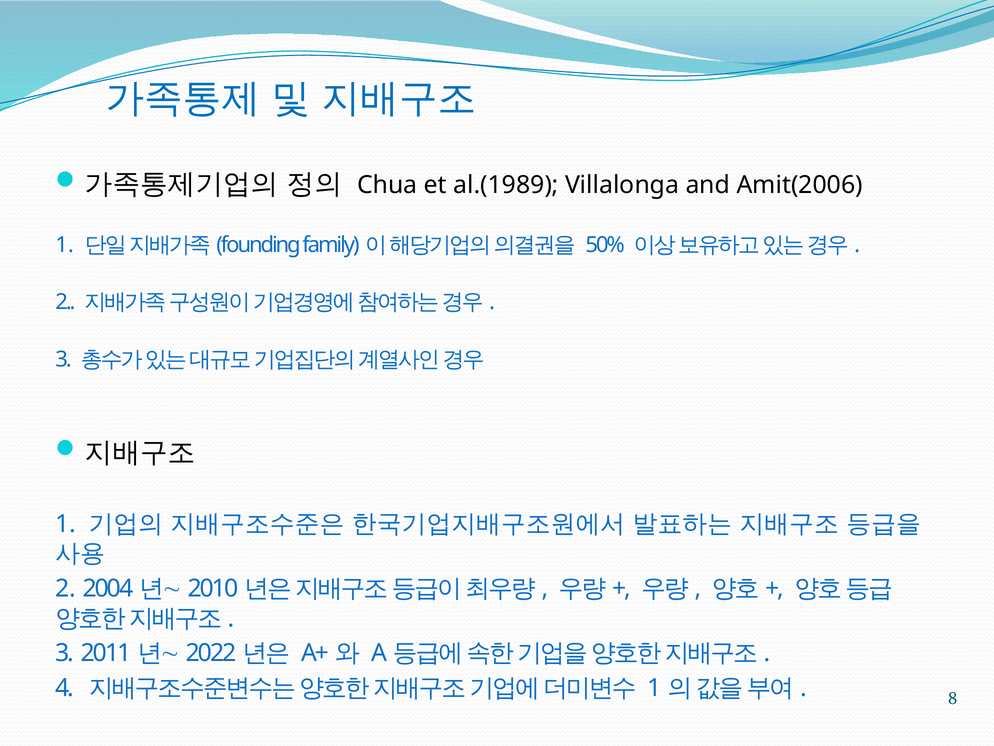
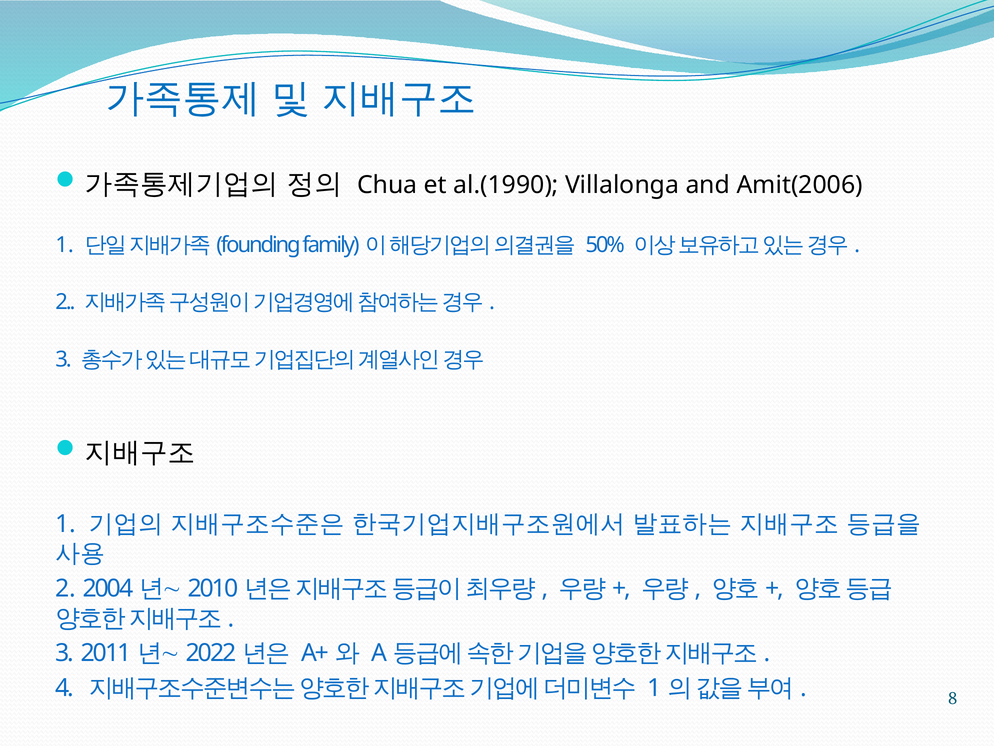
al.(1989: al.(1989 -> al.(1990
